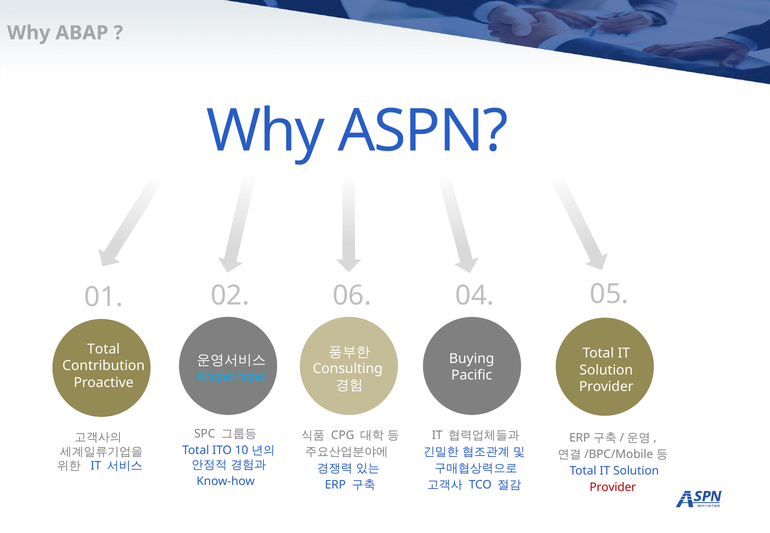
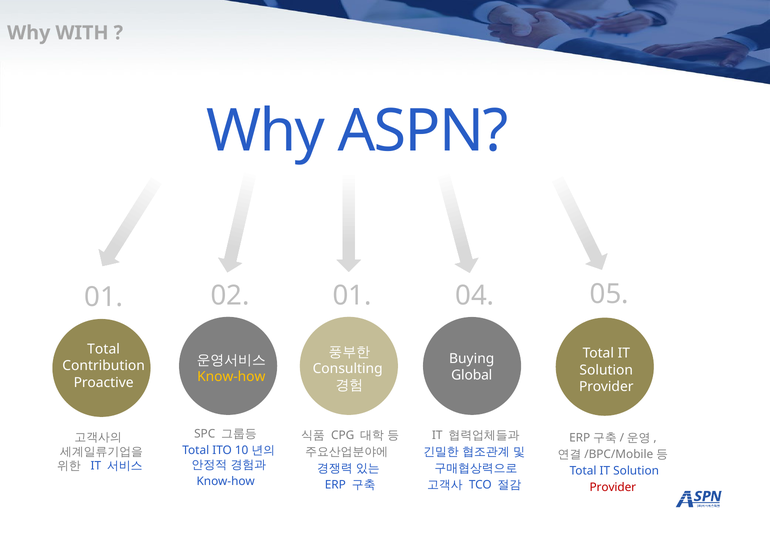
ABAP: ABAP -> WITH
02 06: 06 -> 01
Pacific: Pacific -> Global
Know-how at (231, 377) colour: light blue -> yellow
